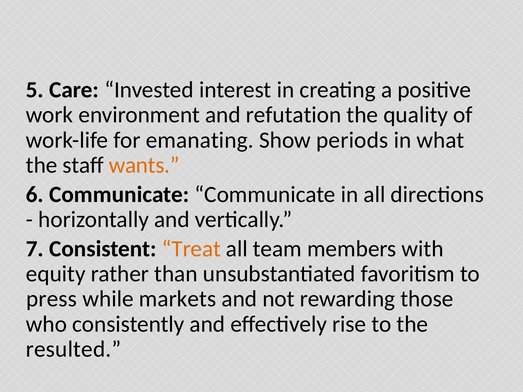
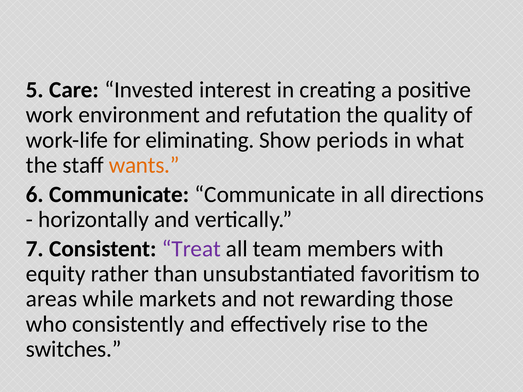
emanating: emanating -> eliminating
Treat colour: orange -> purple
press: press -> areas
resulted: resulted -> switches
